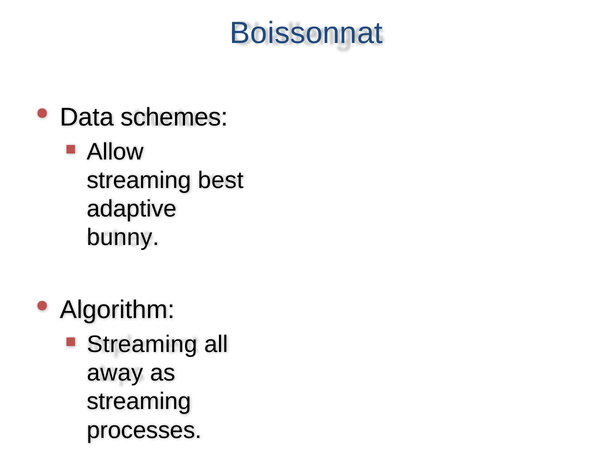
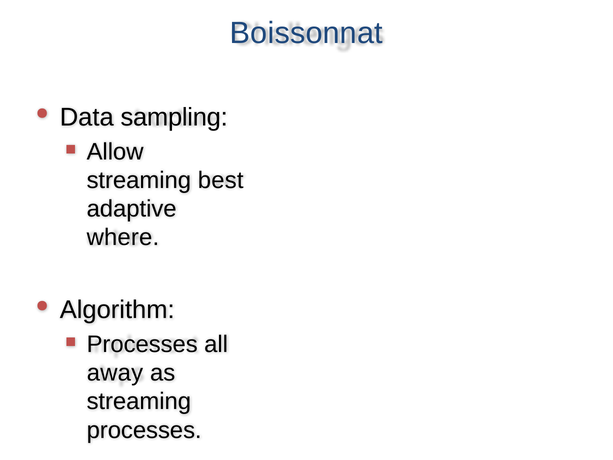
schemes: schemes -> sampling
bunny: bunny -> where
Streaming at (142, 344): Streaming -> Processes
